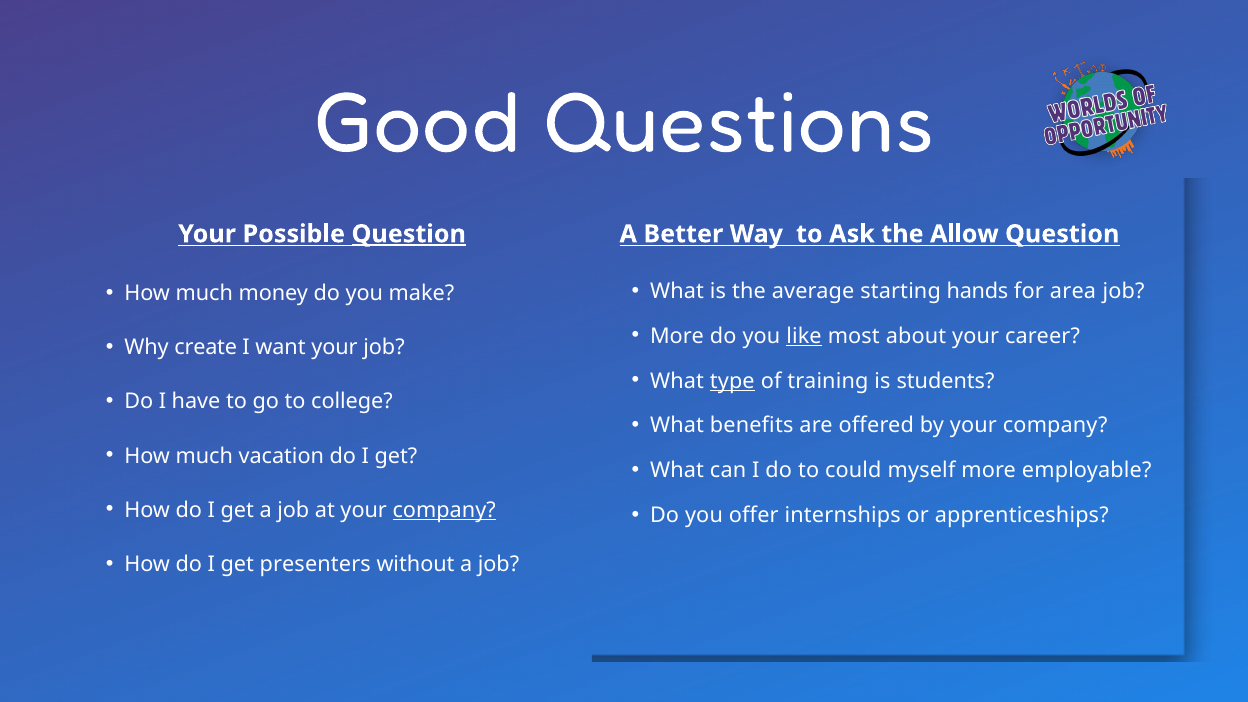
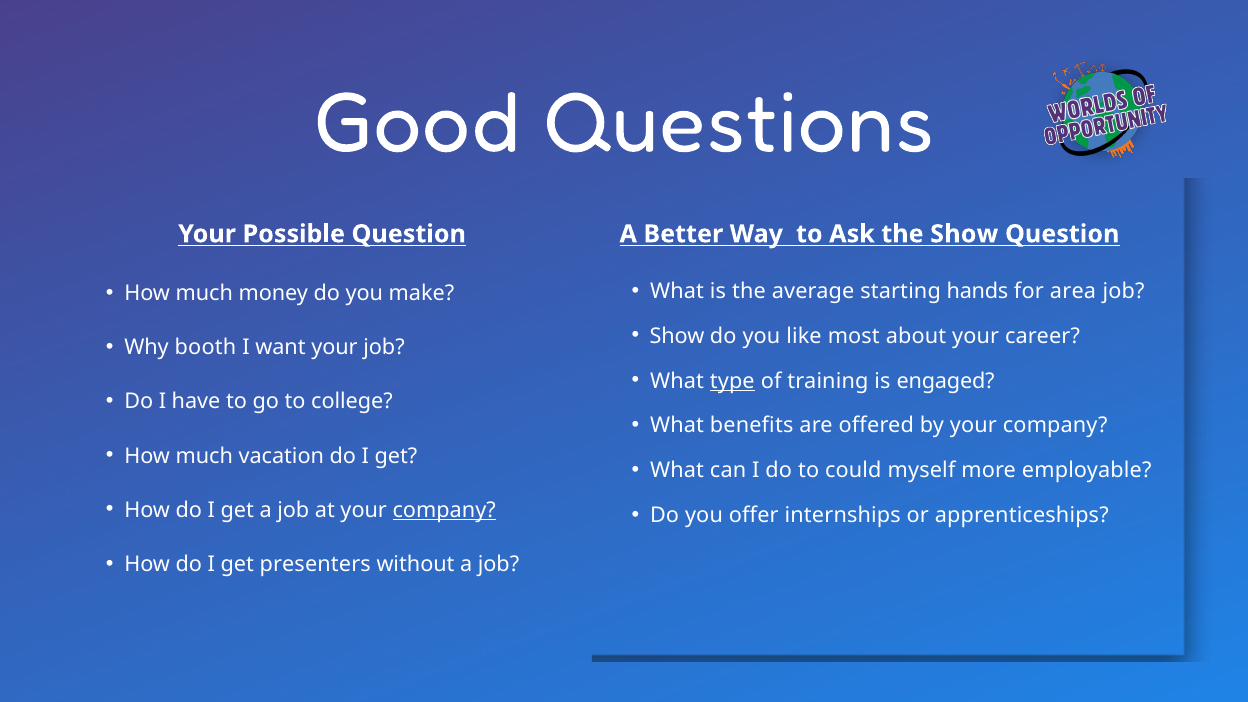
Question at (409, 234) underline: present -> none
the Allow: Allow -> Show
More at (677, 336): More -> Show
like underline: present -> none
create: create -> booth
students: students -> engaged
